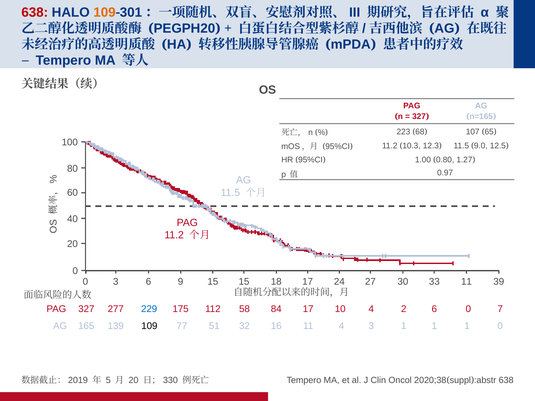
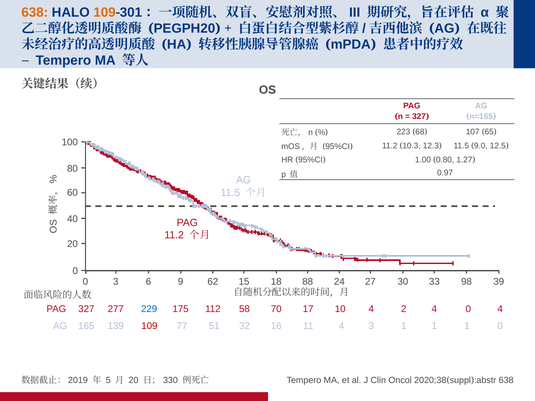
638 at (35, 12) colour: red -> orange
9 15: 15 -> 62
18 17: 17 -> 88
33 11: 11 -> 98
84: 84 -> 70
2 6: 6 -> 4
0 7: 7 -> 4
109 at (149, 326) colour: black -> red
